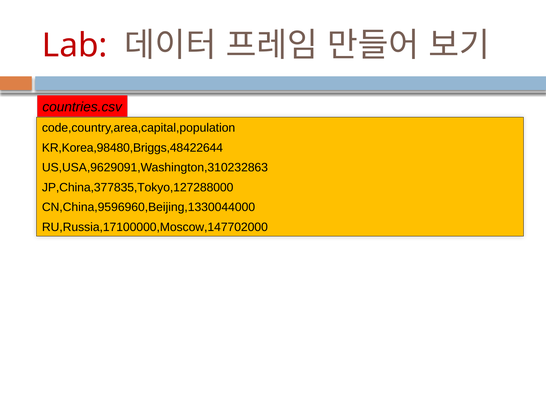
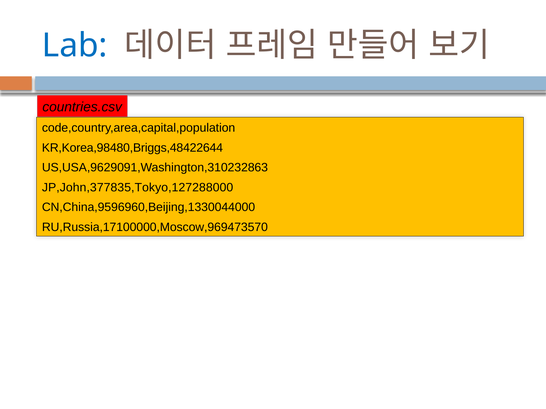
Lab colour: red -> blue
JP,China,377835,Tokyo,127288000: JP,China,377835,Tokyo,127288000 -> JP,John,377835,Tokyo,127288000
RU,Russia,17100000,Moscow,147702000: RU,Russia,17100000,Moscow,147702000 -> RU,Russia,17100000,Moscow,969473570
